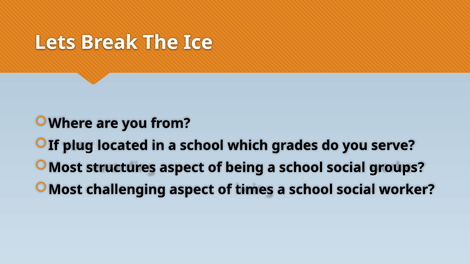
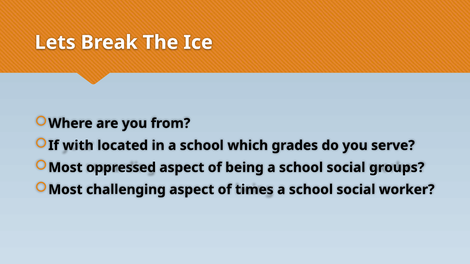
plug: plug -> with
structures: structures -> oppressed
